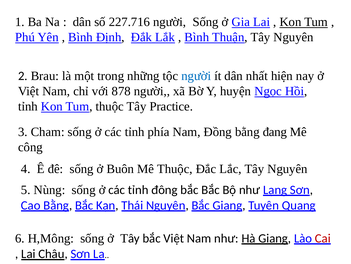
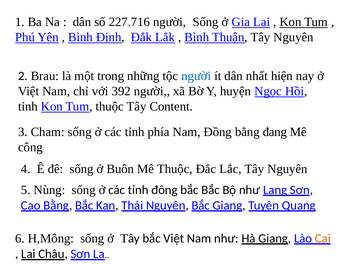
878: 878 -> 392
Practice: Practice -> Content
Cai colour: red -> orange
